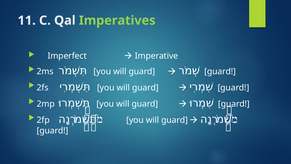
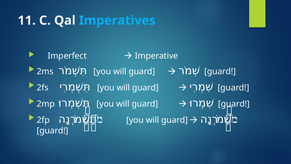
Imperatives colour: light green -> light blue
